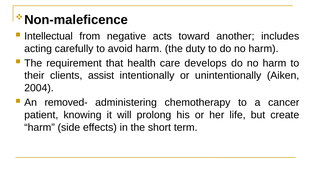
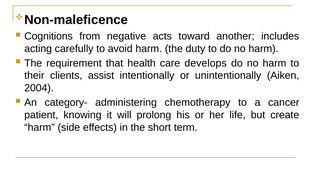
Intellectual: Intellectual -> Cognitions
removed-: removed- -> category-
